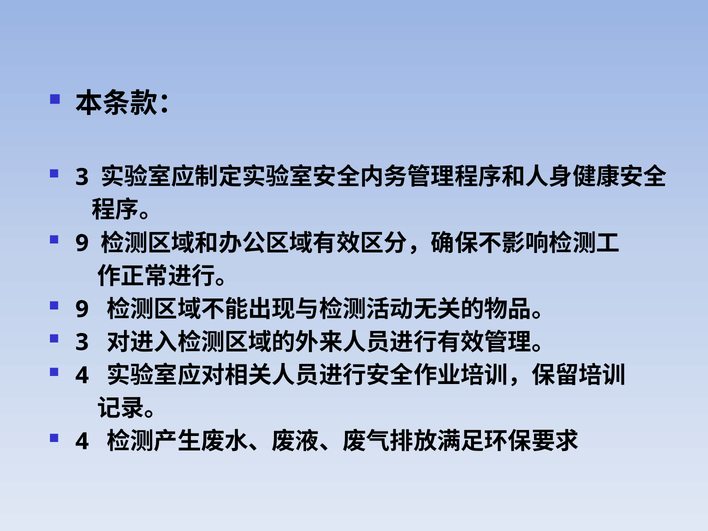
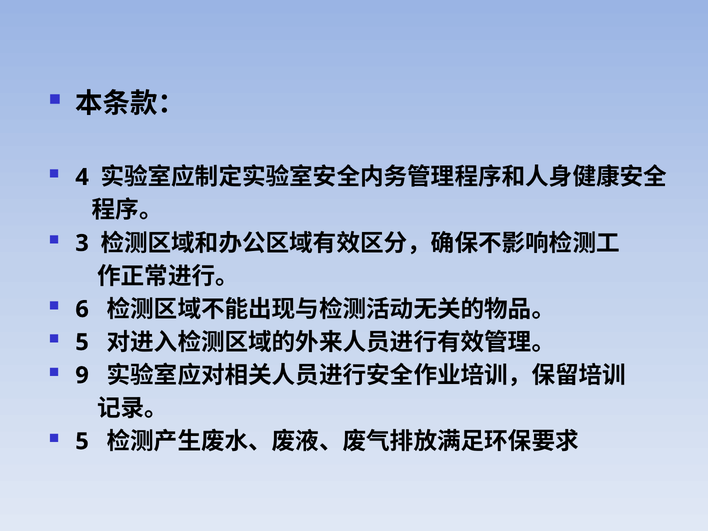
3 at (82, 177): 3 -> 4
9 at (82, 243): 9 -> 3
9 at (82, 309): 9 -> 6
3 at (82, 342): 3 -> 5
4 at (82, 375): 4 -> 9
4 at (82, 441): 4 -> 5
